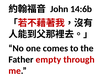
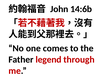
empty: empty -> legend
